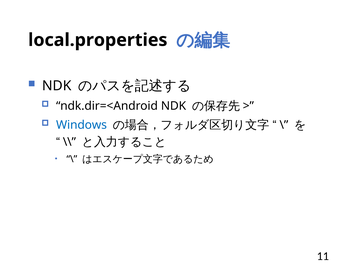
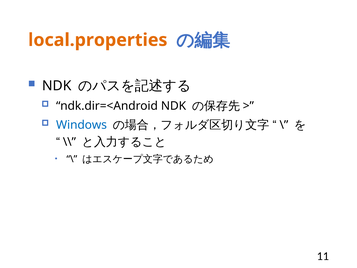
local.properties colour: black -> orange
